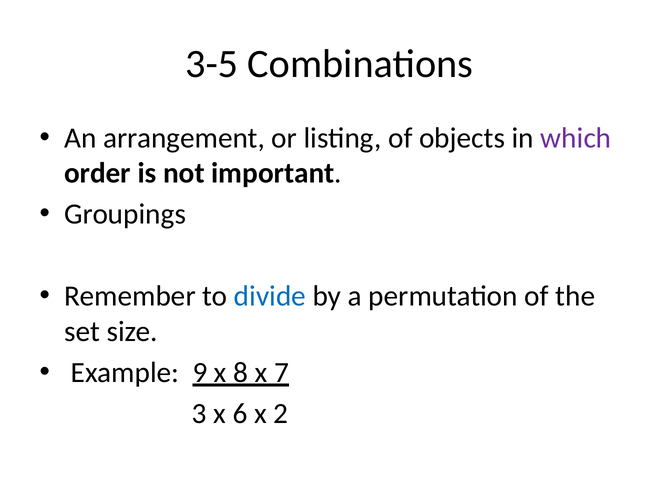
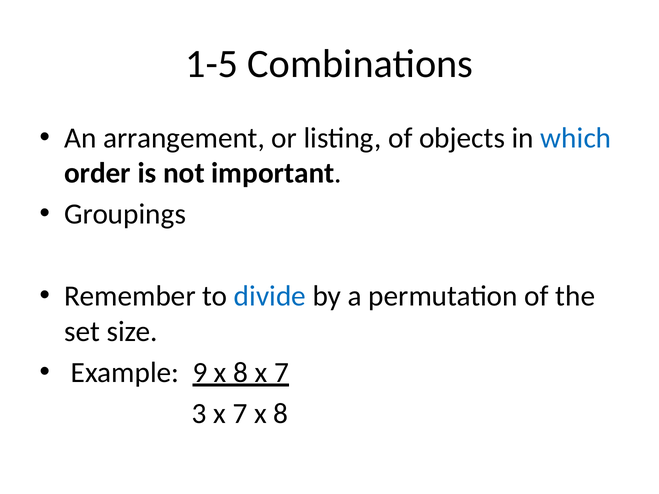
3-5: 3-5 -> 1-5
which colour: purple -> blue
3 x 6: 6 -> 7
2 at (281, 414): 2 -> 8
